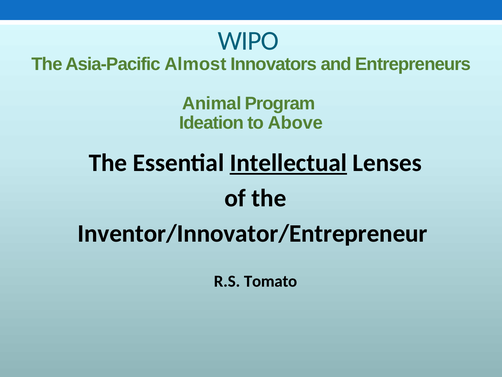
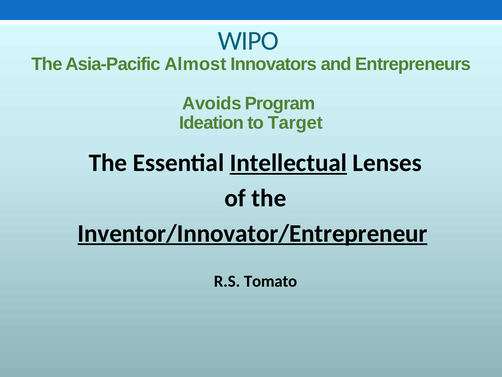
Animal: Animal -> Avoids
Above: Above -> Target
Inventor/Innovator/Entrepreneur underline: none -> present
